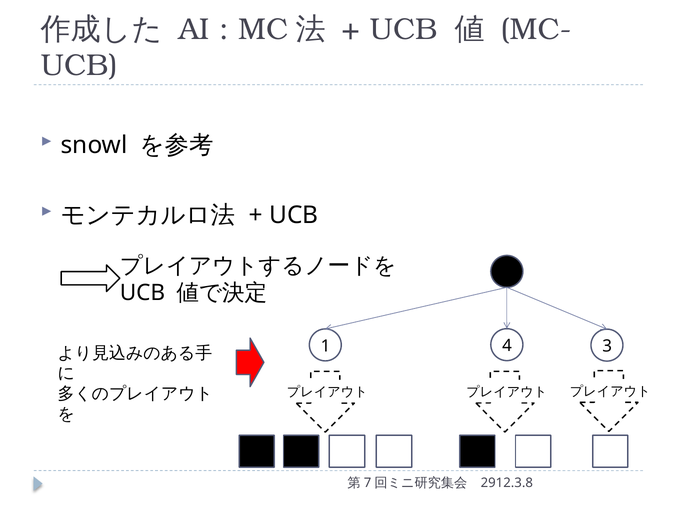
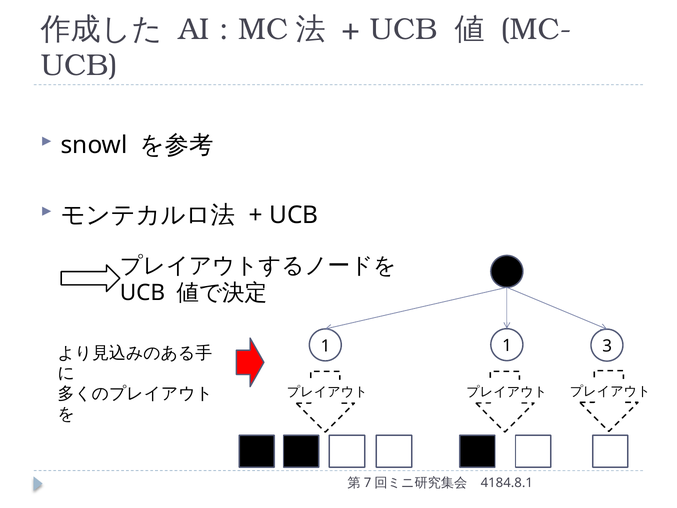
1 4: 4 -> 1
2912.3.8: 2912.3.8 -> 4184.8.1
